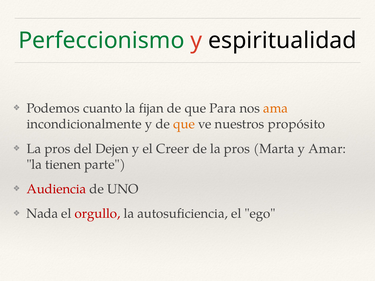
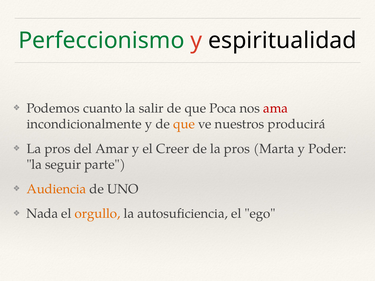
fijan: fijan -> salir
Para: Para -> Poca
ama colour: orange -> red
propósito: propósito -> producirá
Dejen: Dejen -> Amar
Amar: Amar -> Poder
tienen: tienen -> seguir
Audiencia colour: red -> orange
orgullo colour: red -> orange
